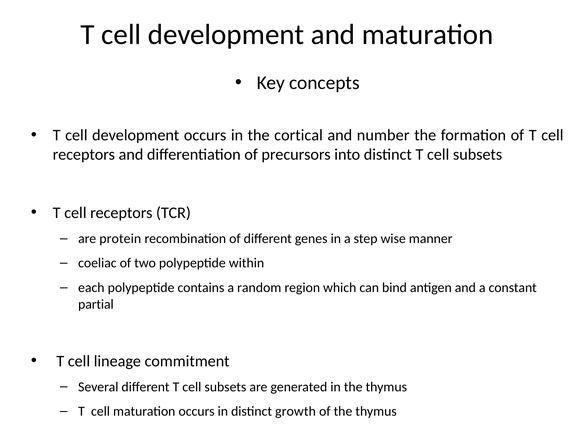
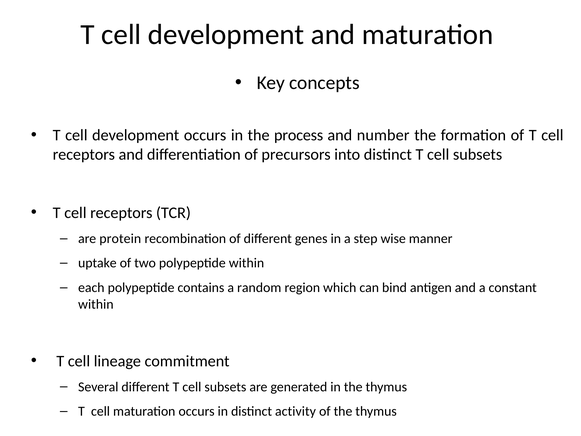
cortical: cortical -> process
coeliac: coeliac -> uptake
partial at (96, 304): partial -> within
growth: growth -> activity
